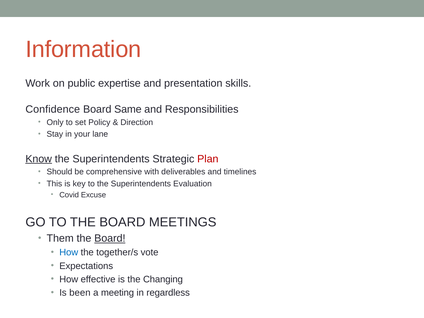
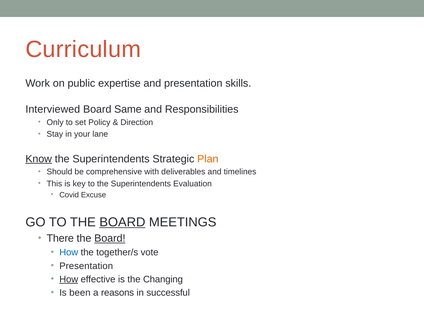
Information: Information -> Curriculum
Confidence: Confidence -> Interviewed
Plan colour: red -> orange
BOARD at (122, 222) underline: none -> present
Them: Them -> There
Expectations at (86, 266): Expectations -> Presentation
How at (69, 279) underline: none -> present
meeting: meeting -> reasons
regardless: regardless -> successful
